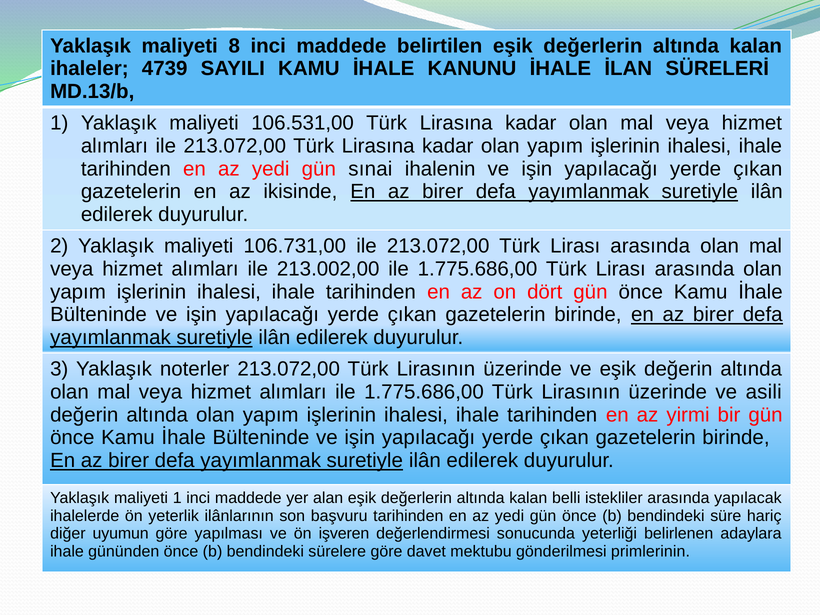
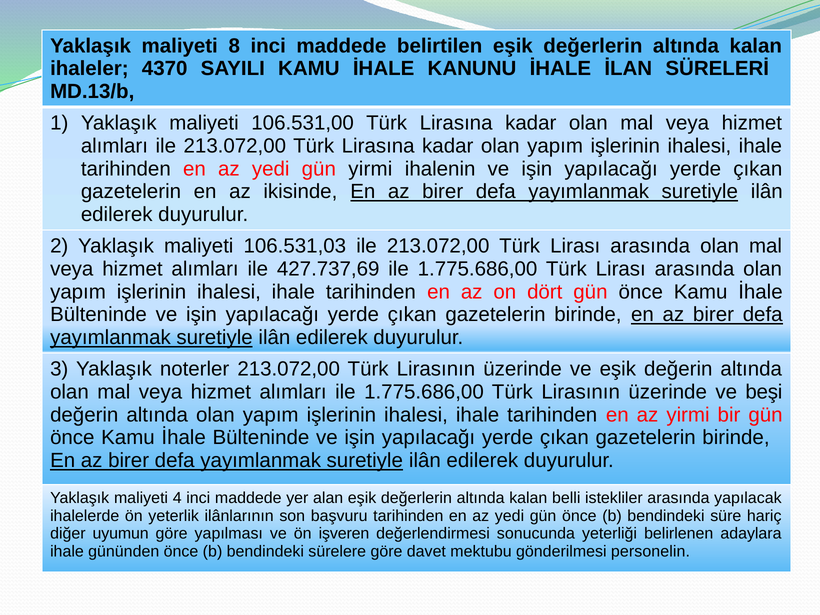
4739: 4739 -> 4370
gün sınai: sınai -> yirmi
106.731,00: 106.731,00 -> 106.531,03
213.002,00: 213.002,00 -> 427.737,69
asili: asili -> beşi
maliyeti 1: 1 -> 4
primlerinin: primlerinin -> personelin
